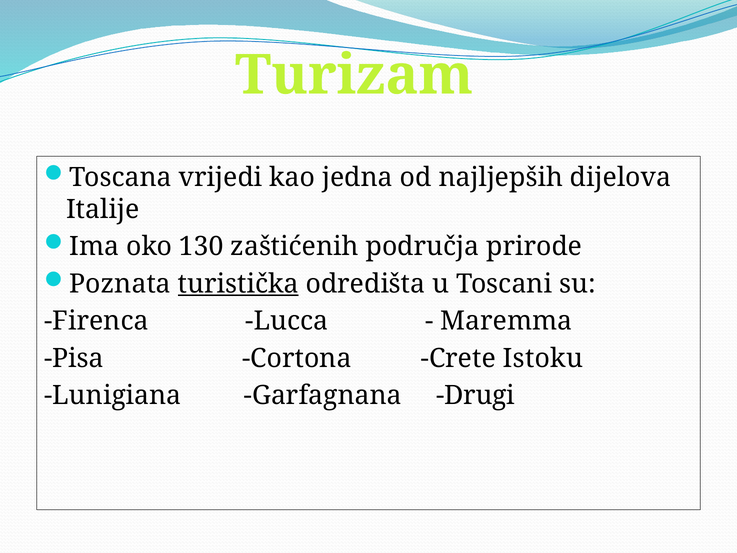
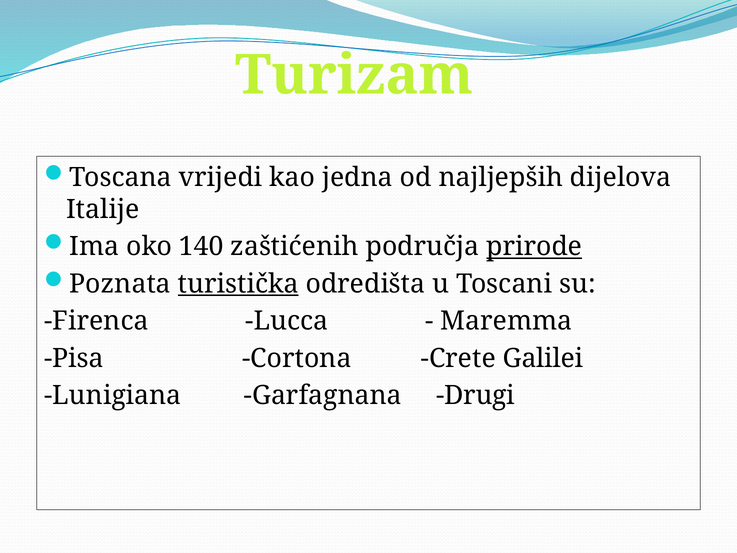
130: 130 -> 140
prirode underline: none -> present
Istoku: Istoku -> Galilei
